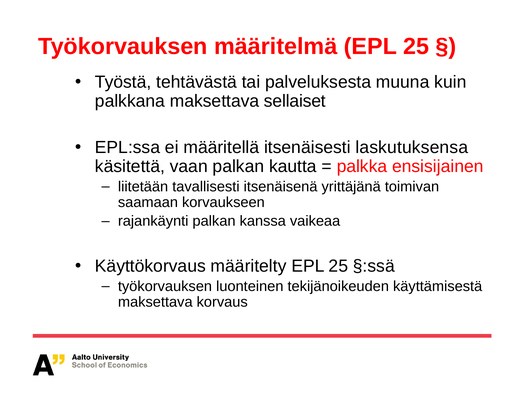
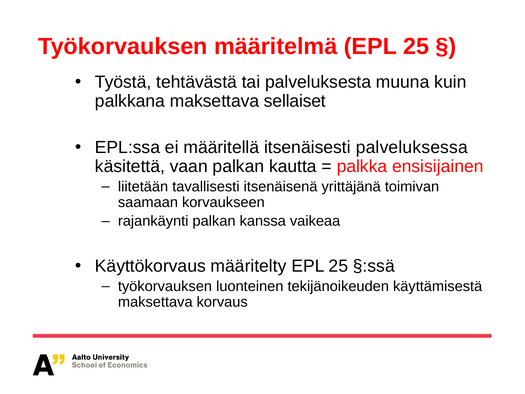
laskutuksensa: laskutuksensa -> palveluksessa
